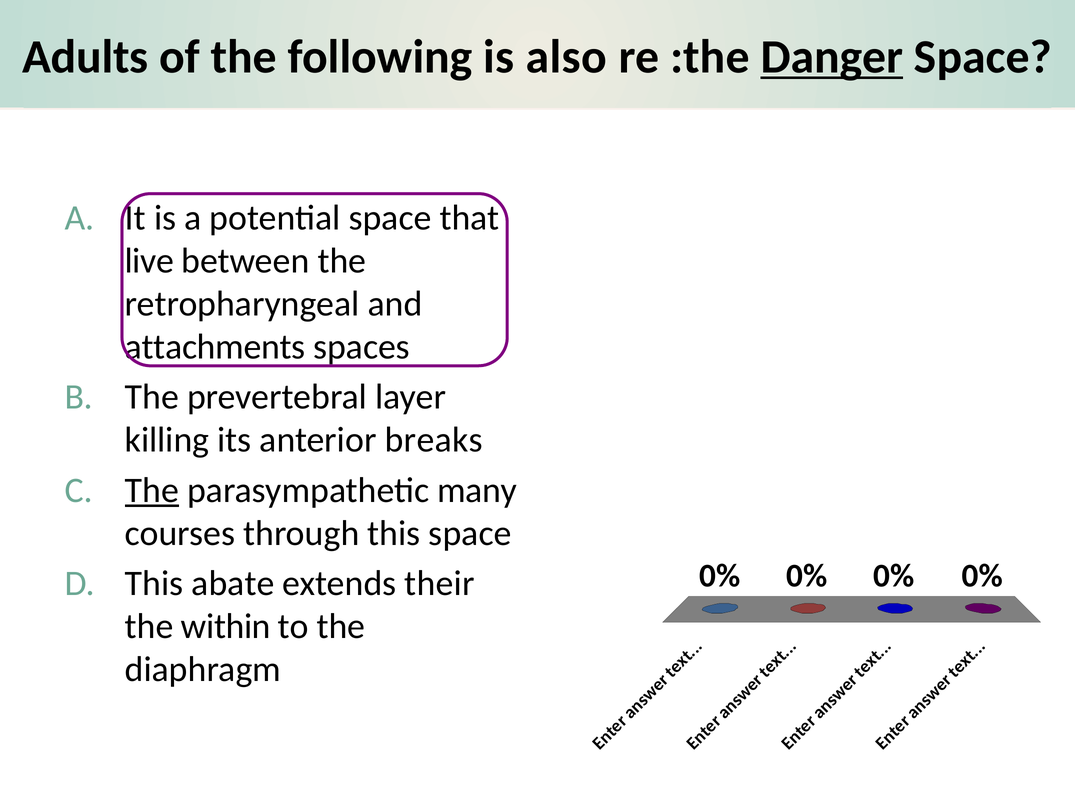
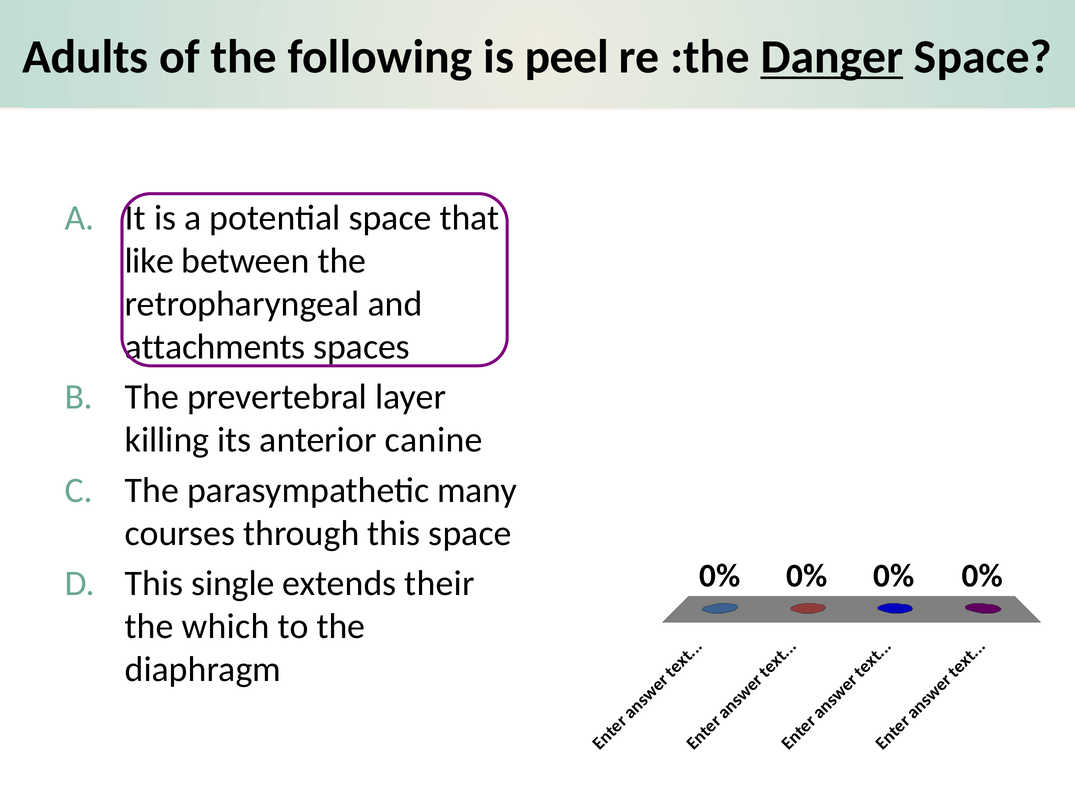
also: also -> peel
live: live -> like
breaks: breaks -> canine
The at (152, 490) underline: present -> none
abate: abate -> single
within: within -> which
